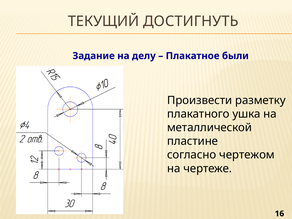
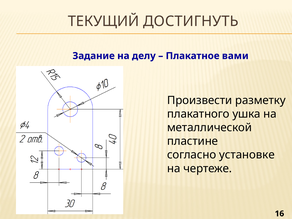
были: были -> вами
чертежом: чертежом -> установке
